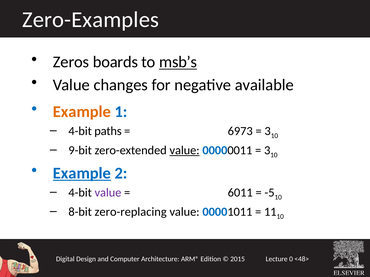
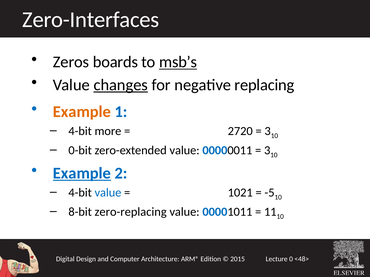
Zero-Examples: Zero-Examples -> Zero-Interfaces
changes underline: none -> present
available: available -> replacing
paths: paths -> more
6973: 6973 -> 2720
9-bit: 9-bit -> 0-bit
value at (185, 151) underline: present -> none
value at (108, 193) colour: purple -> blue
6011: 6011 -> 1021
